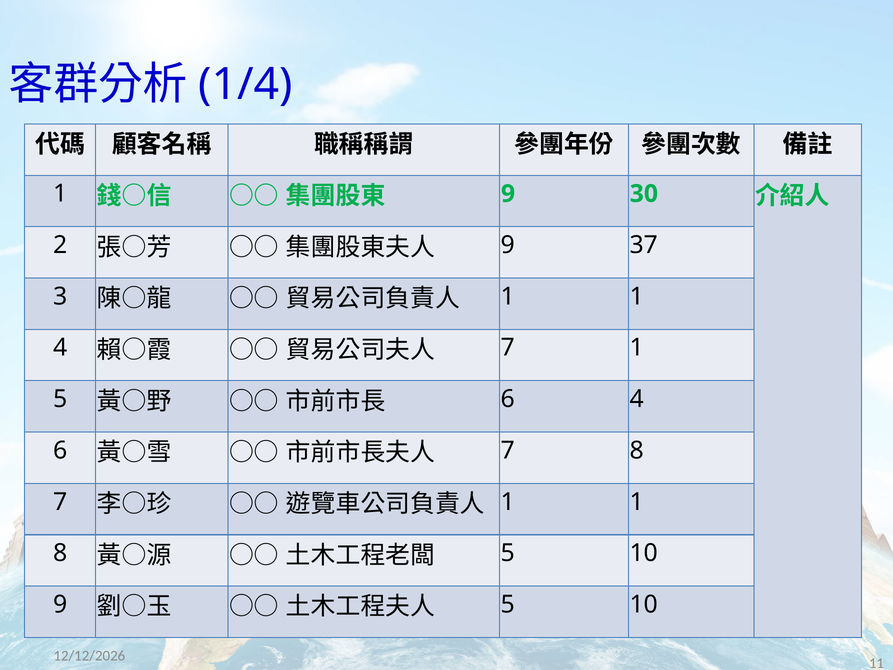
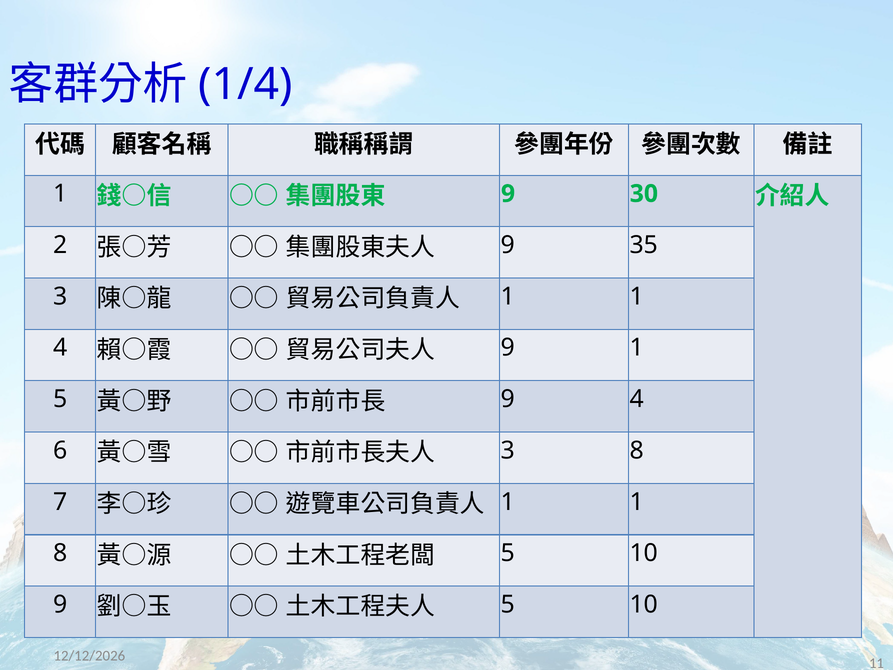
37: 37 -> 35
7 at (508, 348): 7 -> 9
6 at (508, 399): 6 -> 9
7 at (508, 450): 7 -> 3
